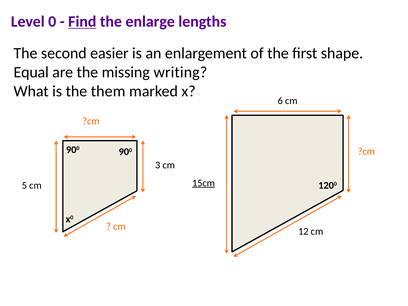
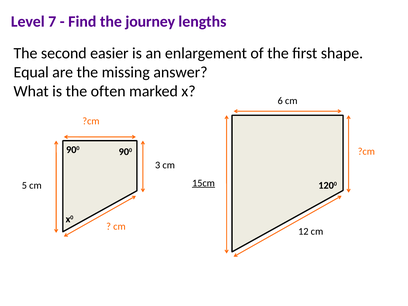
0: 0 -> 7
Find underline: present -> none
enlarge: enlarge -> journey
writing: writing -> answer
them: them -> often
